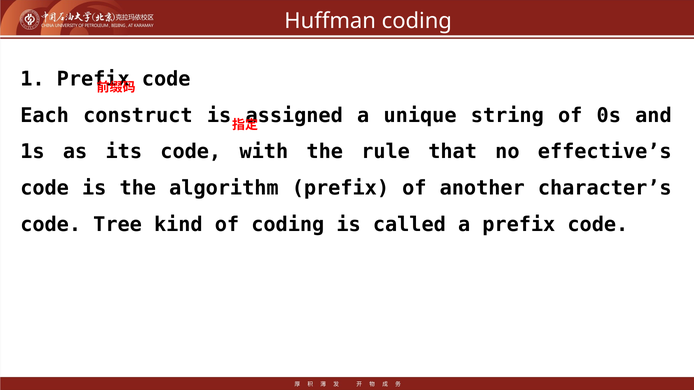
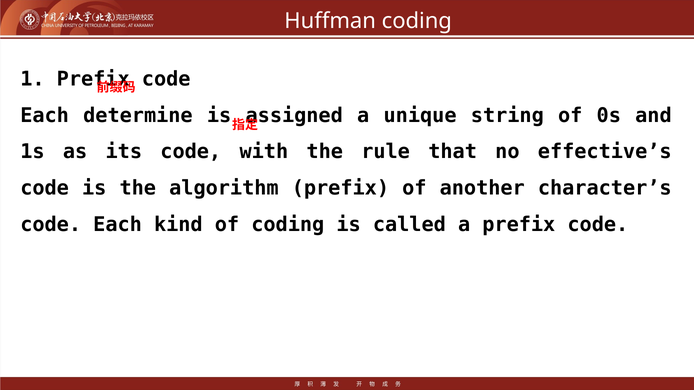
construct: construct -> determine
Tree at (118, 225): Tree -> Each
